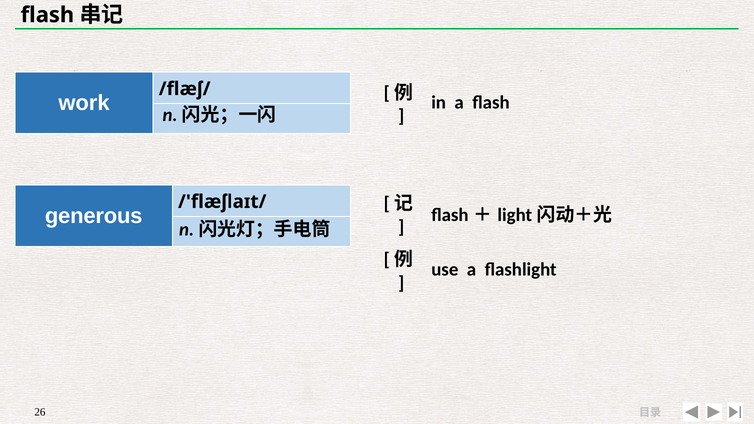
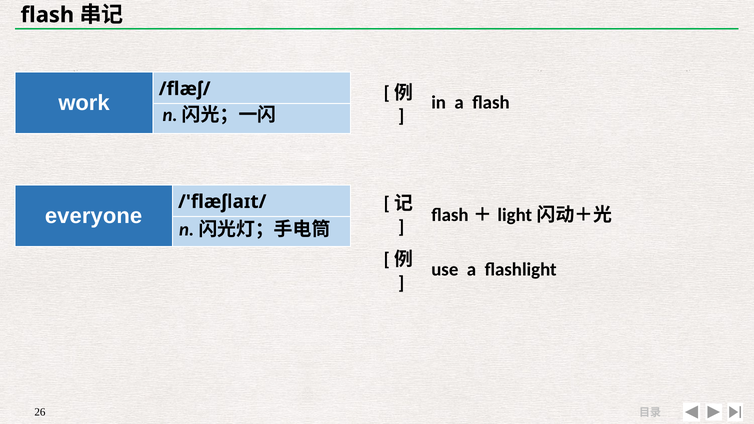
generous: generous -> everyone
